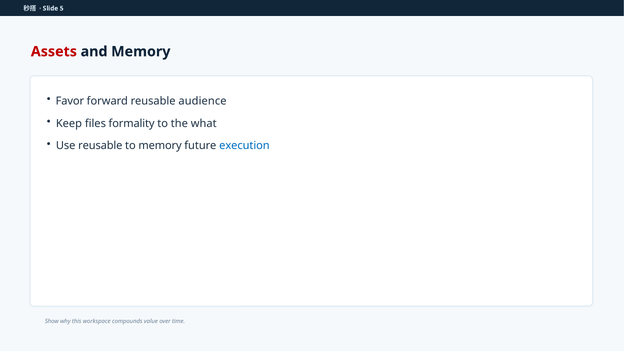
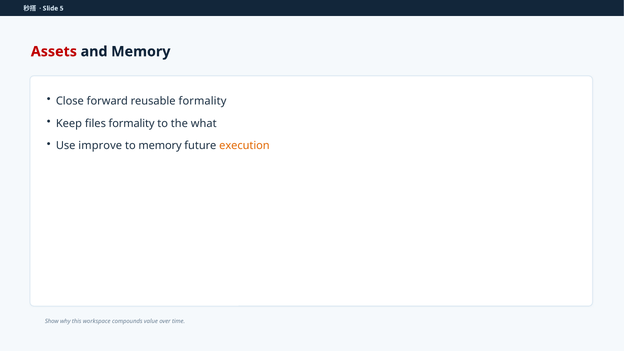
Favor: Favor -> Close
reusable audience: audience -> formality
Use reusable: reusable -> improve
execution colour: blue -> orange
